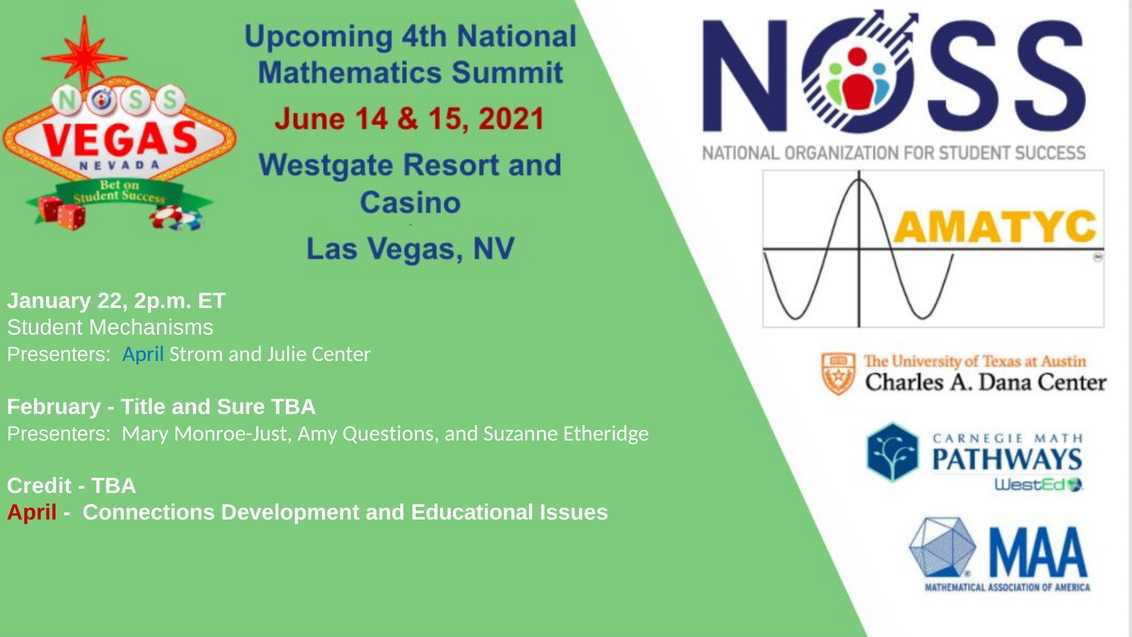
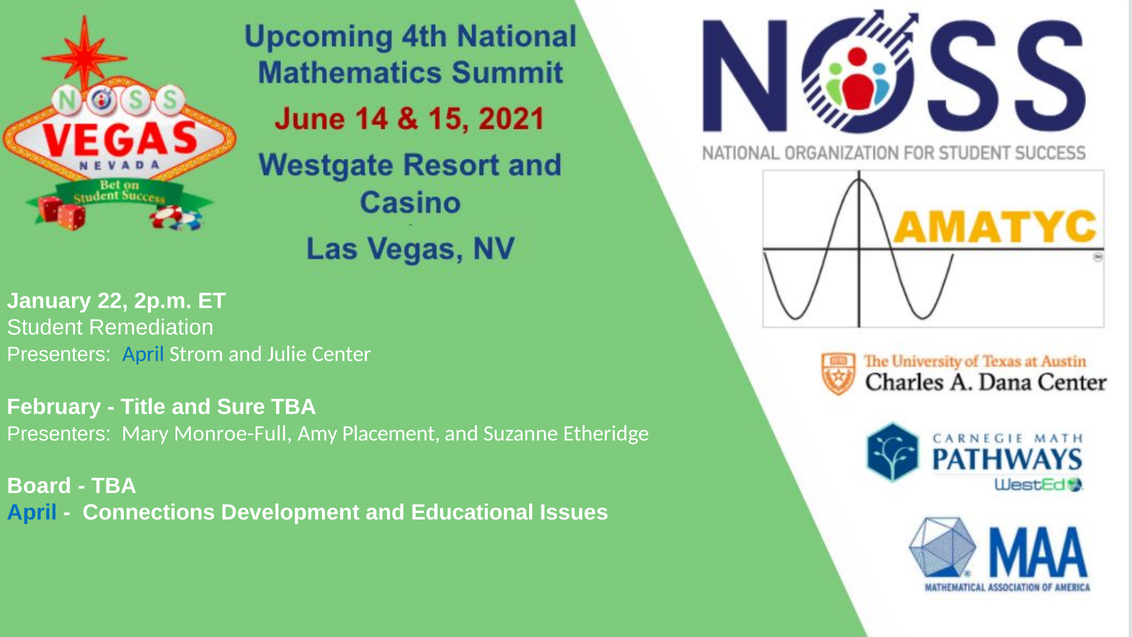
Mechanisms: Mechanisms -> Remediation
Monroe-Just: Monroe-Just -> Monroe-Full
Questions: Questions -> Placement
Credit: Credit -> Board
April at (32, 512) colour: red -> blue
